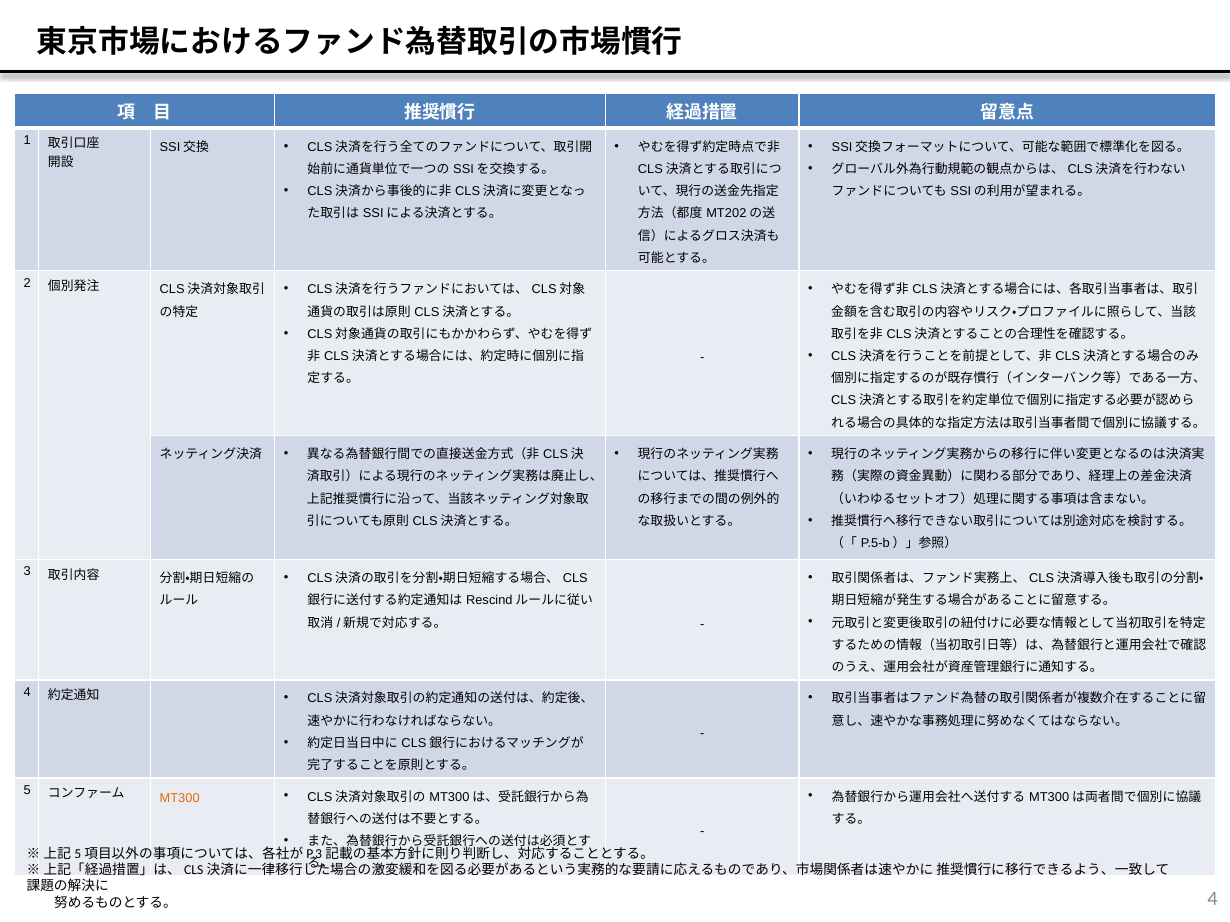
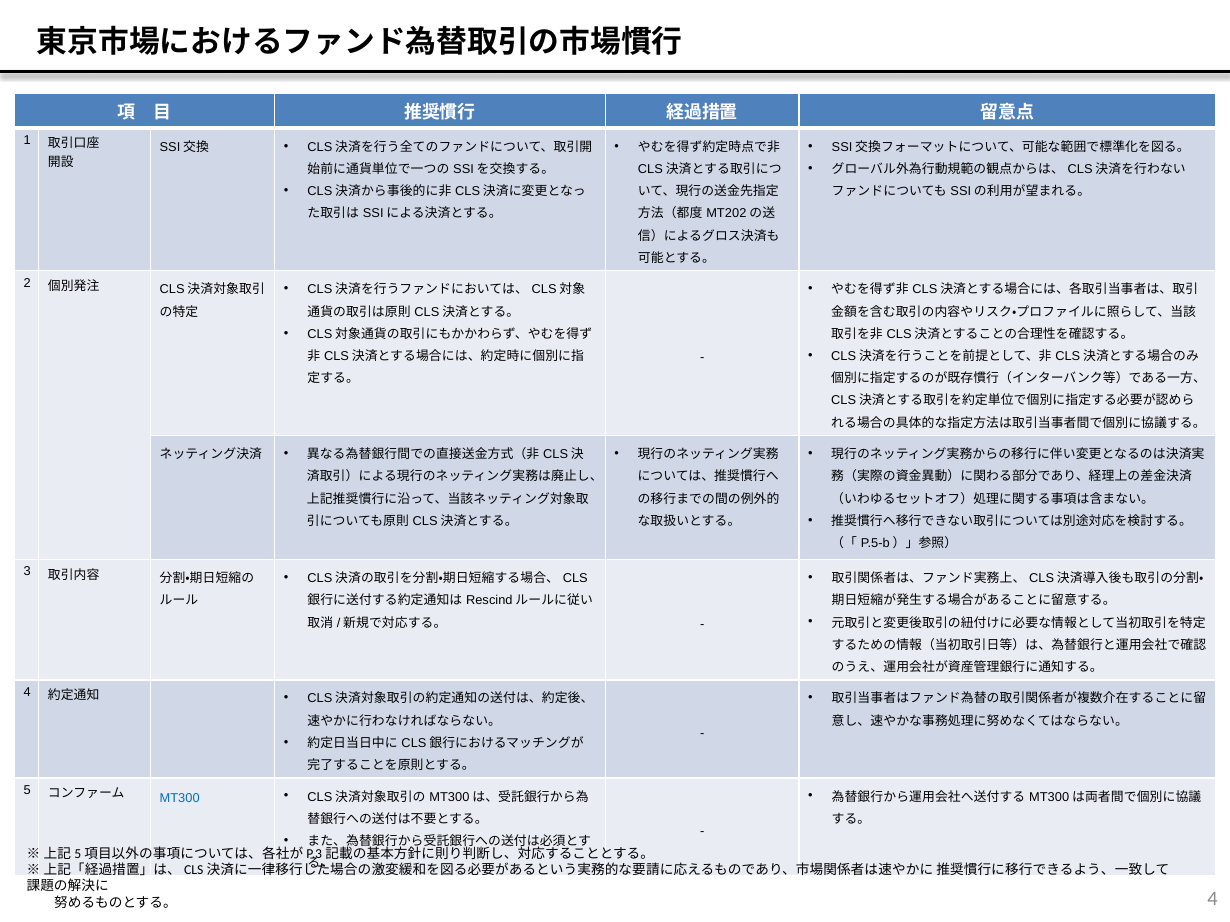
MT300 colour: orange -> blue
